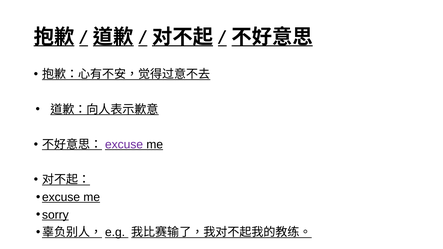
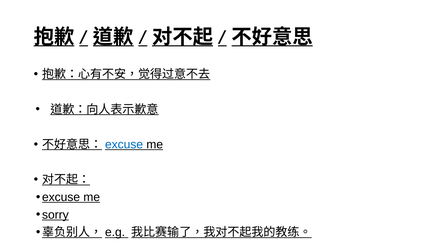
excuse at (124, 145) colour: purple -> blue
